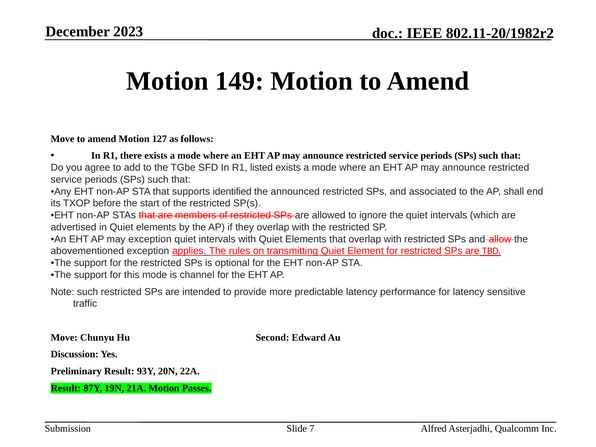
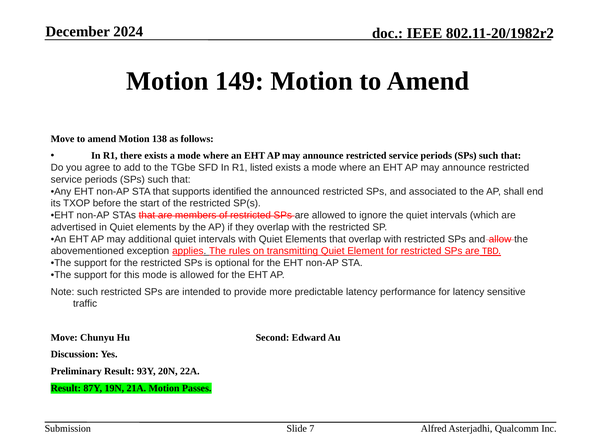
2023: 2023 -> 2024
127: 127 -> 138
may exception: exception -> additional
is channel: channel -> allowed
